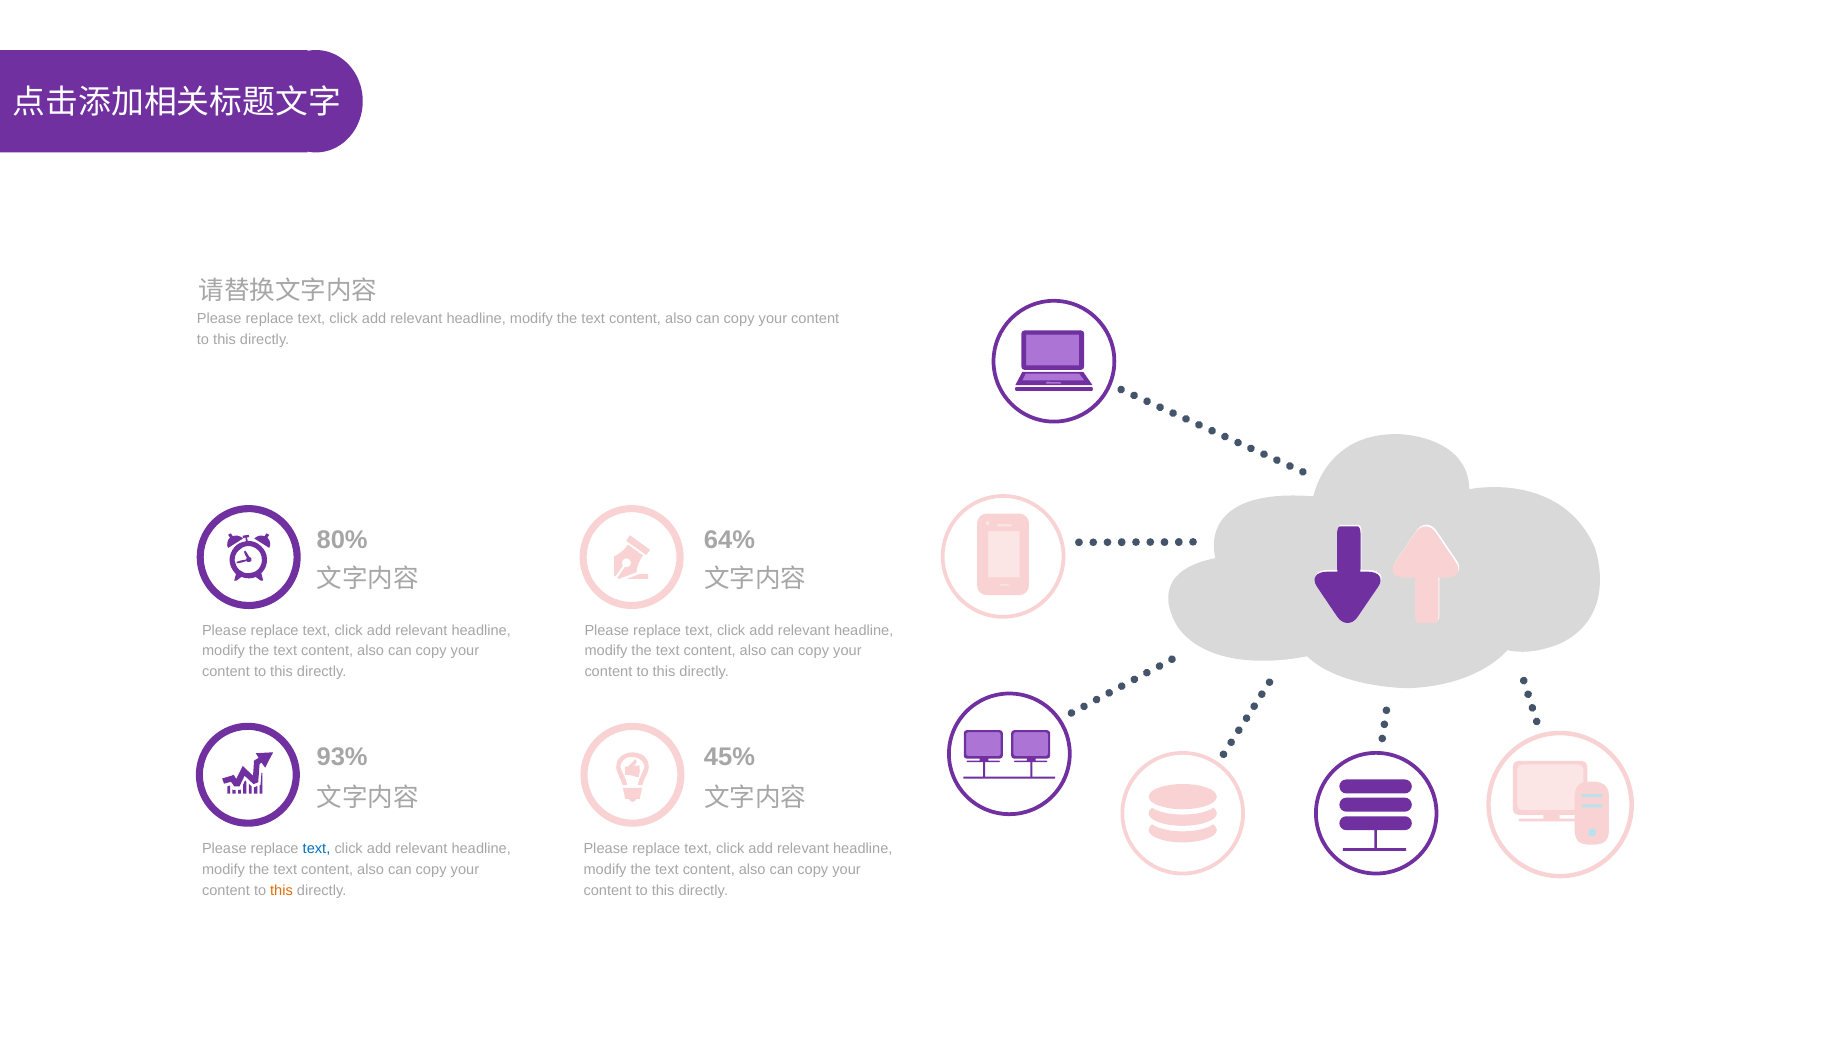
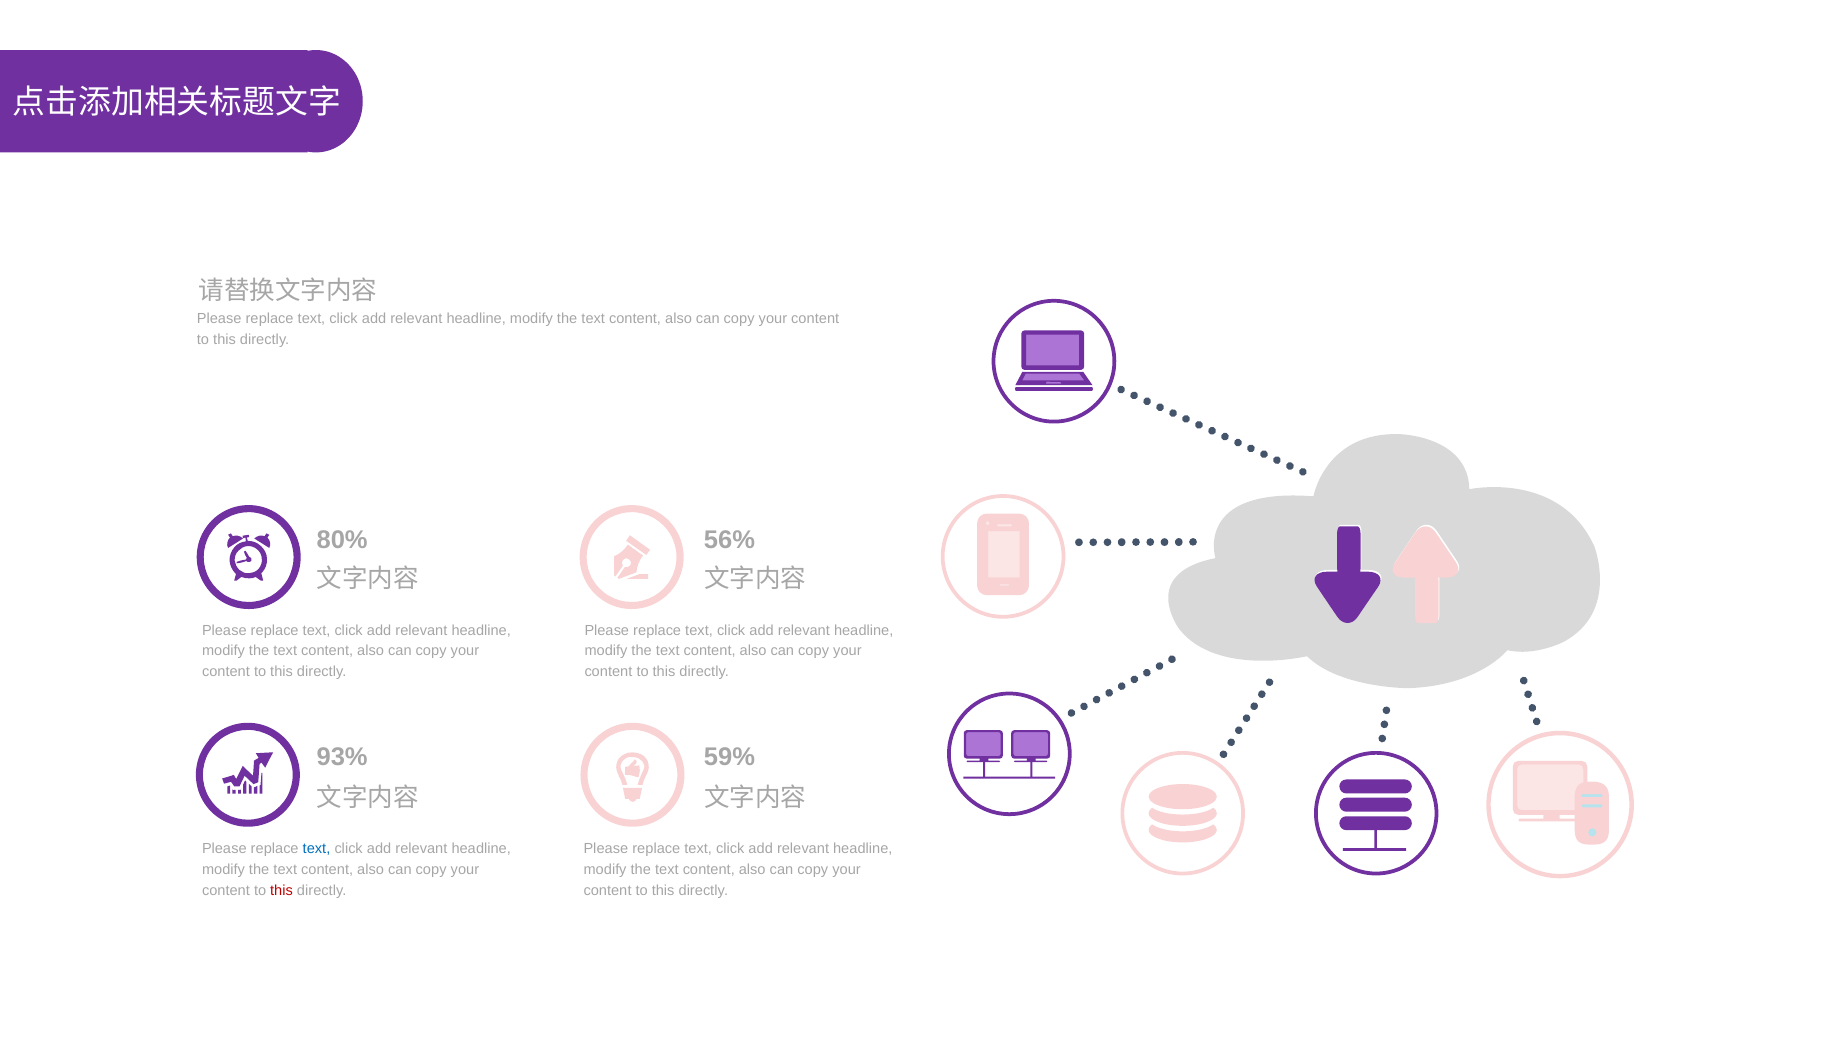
64%: 64% -> 56%
45%: 45% -> 59%
this at (282, 891) colour: orange -> red
